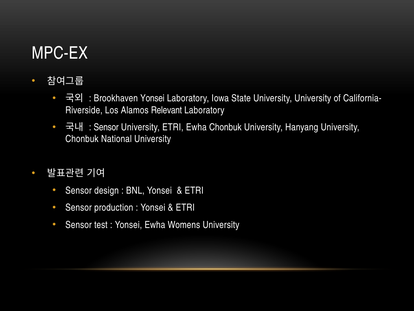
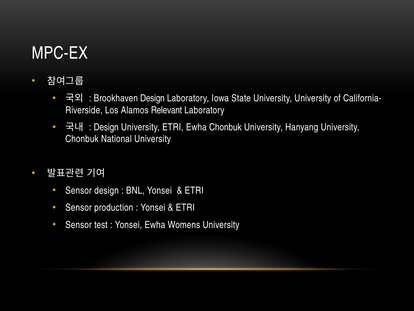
Brookhaven Yonsei: Yonsei -> Design
Sensor at (106, 127): Sensor -> Design
